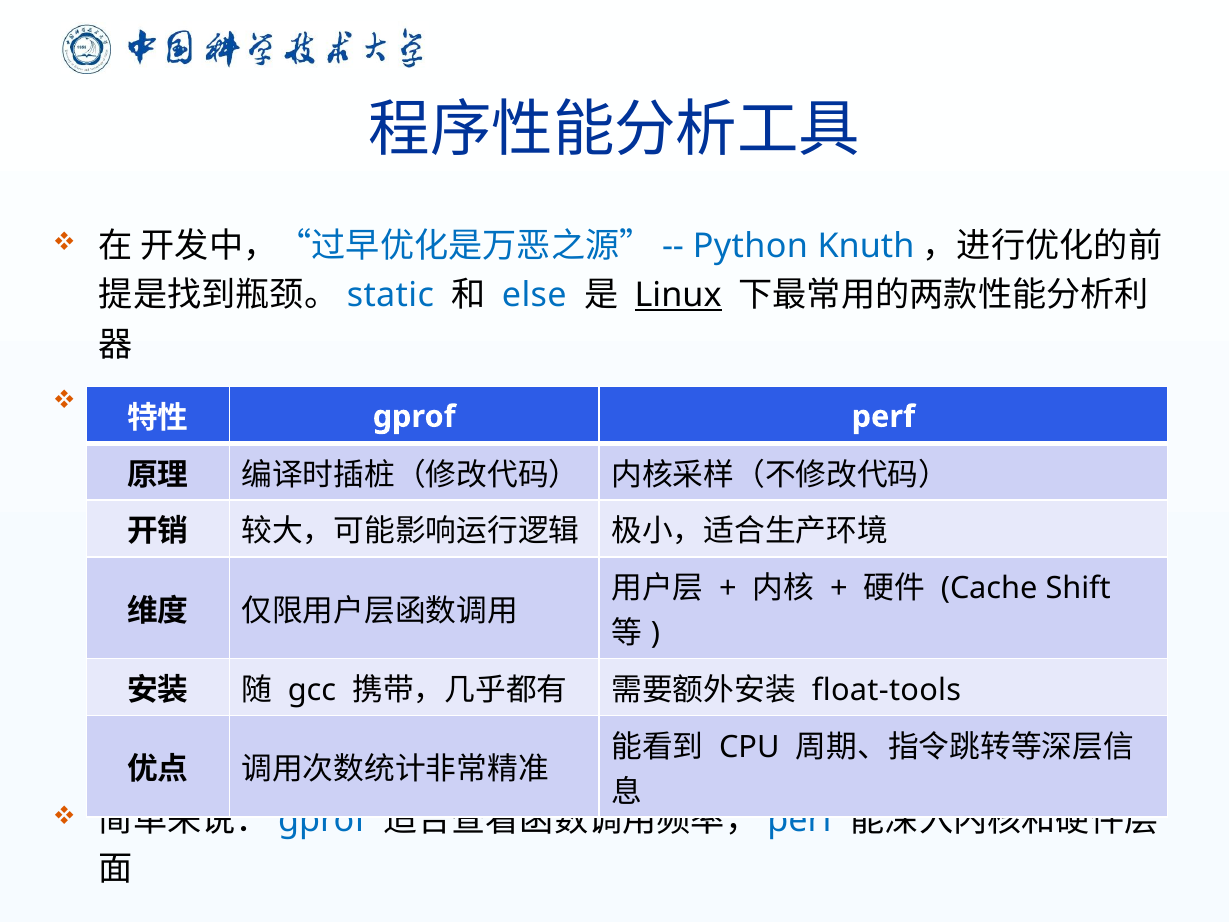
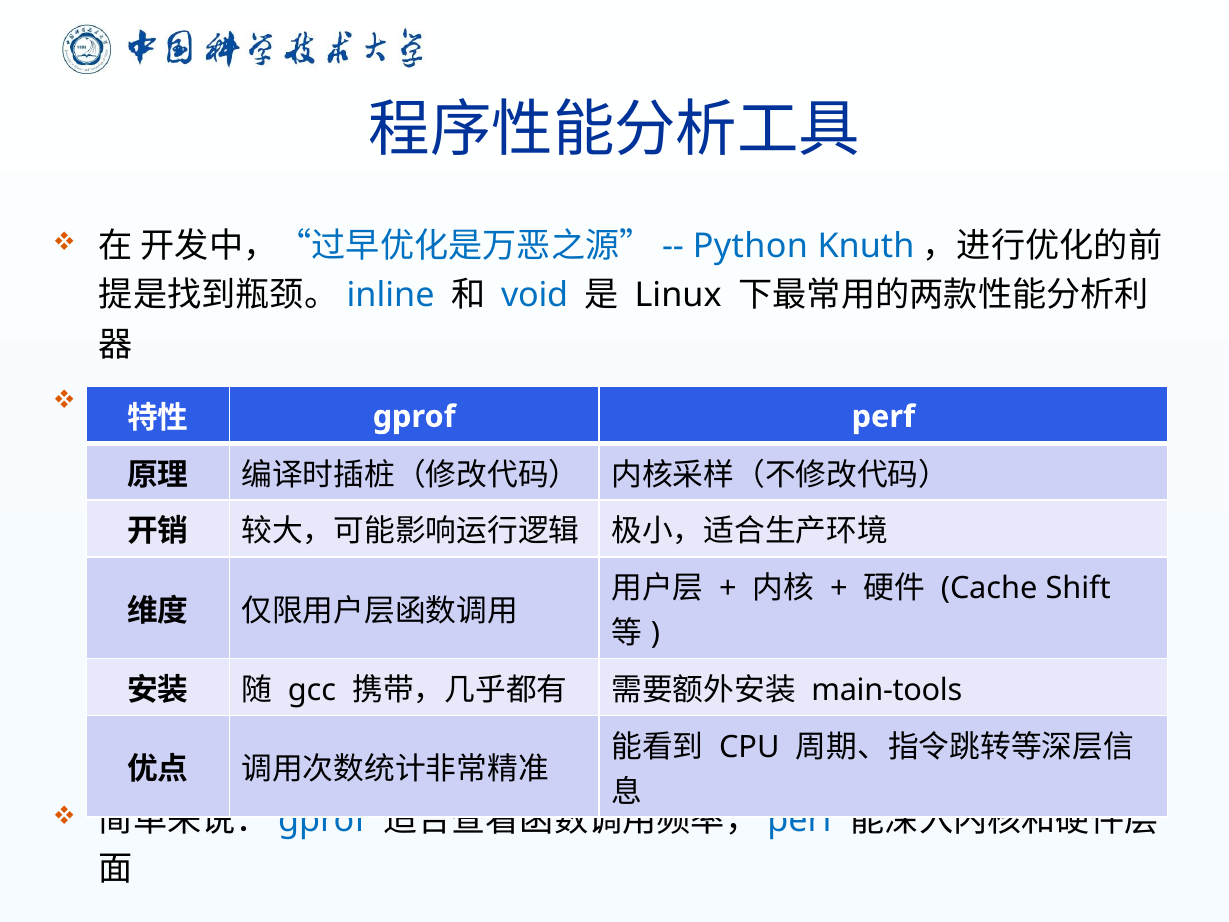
static: static -> inline
else: else -> void
Linux underline: present -> none
float-tools: float-tools -> main-tools
